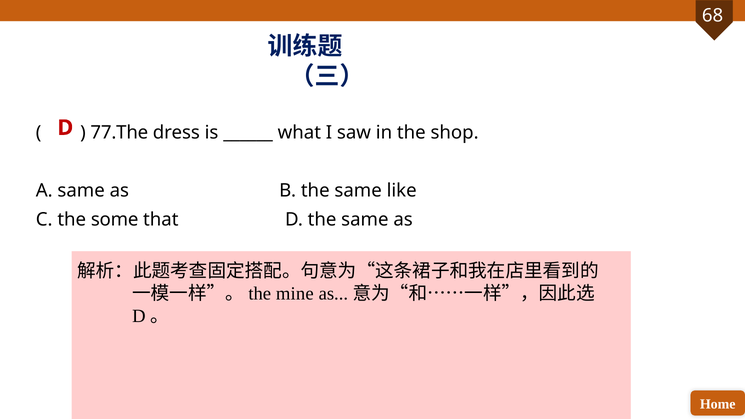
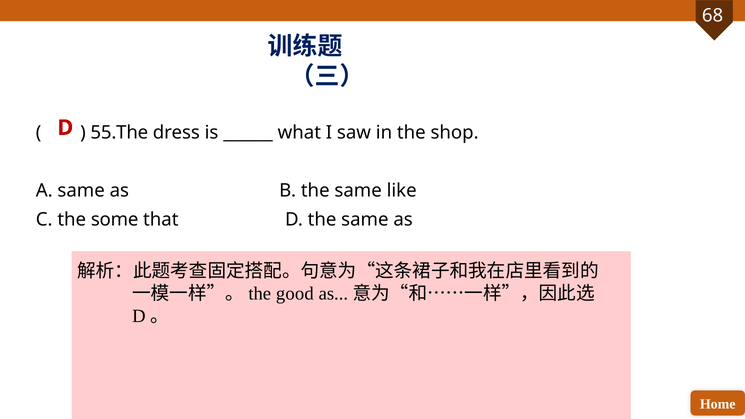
77.The: 77.The -> 55.The
mine: mine -> good
